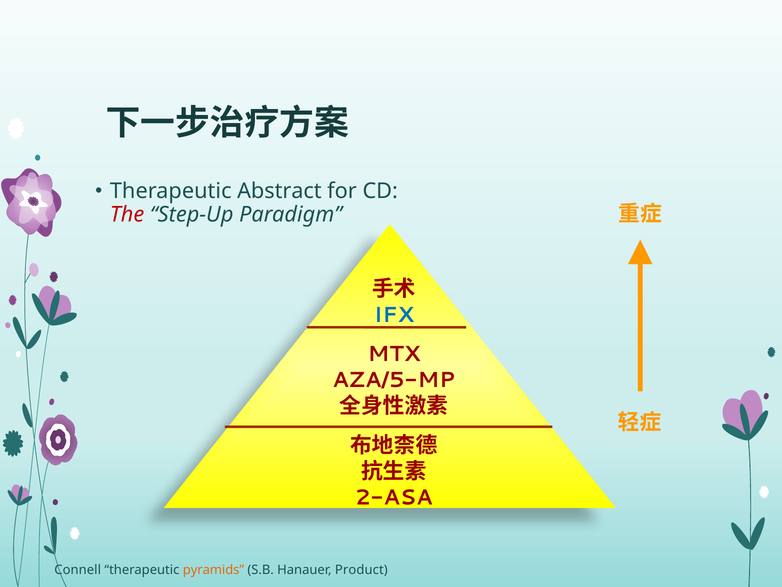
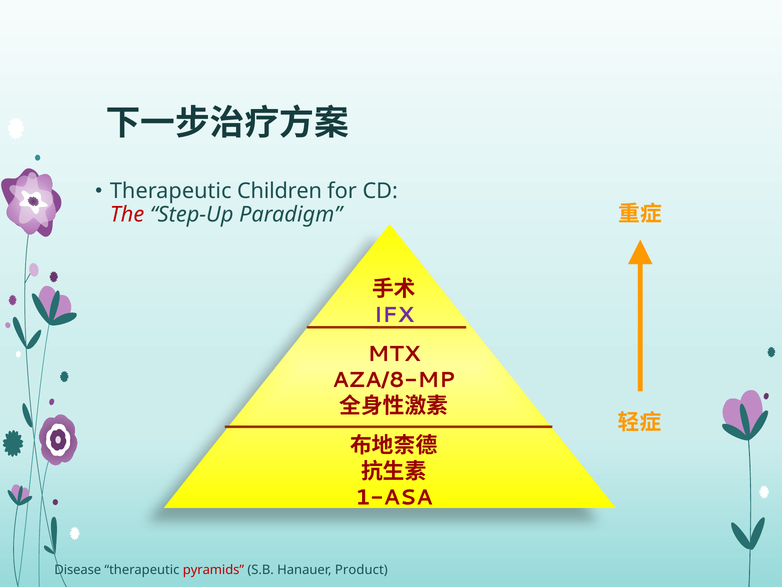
Abstract: Abstract -> Children
IFX colour: blue -> purple
AZA/5-MP: AZA/5-MP -> AZA/8-MP
2-ASA: 2-ASA -> 1-ASA
Connell: Connell -> Disease
pyramids colour: orange -> red
